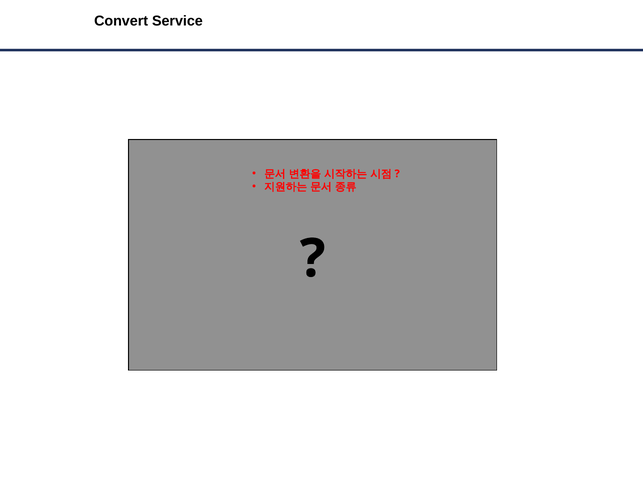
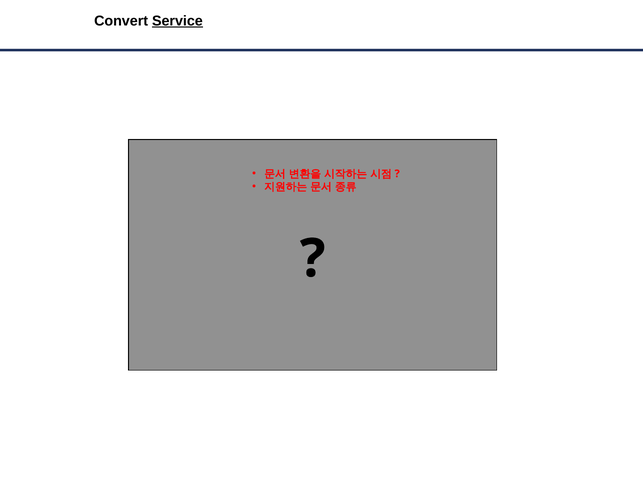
Service underline: none -> present
